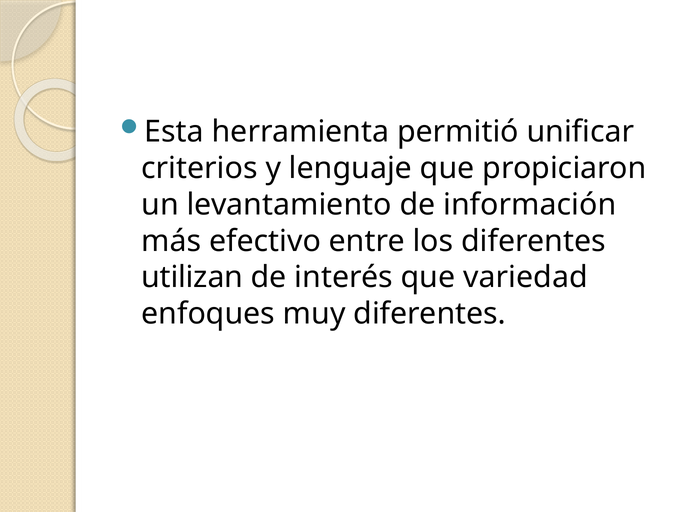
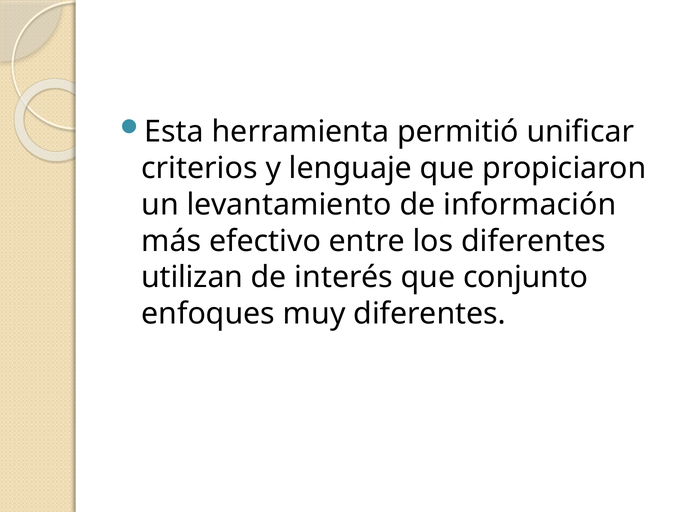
variedad: variedad -> conjunto
